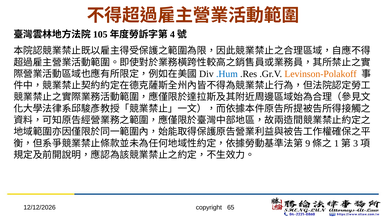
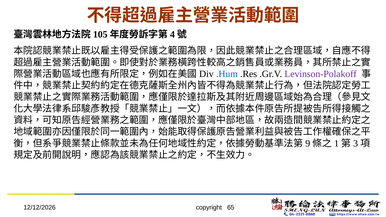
Levinson-Polakoff colour: orange -> purple
